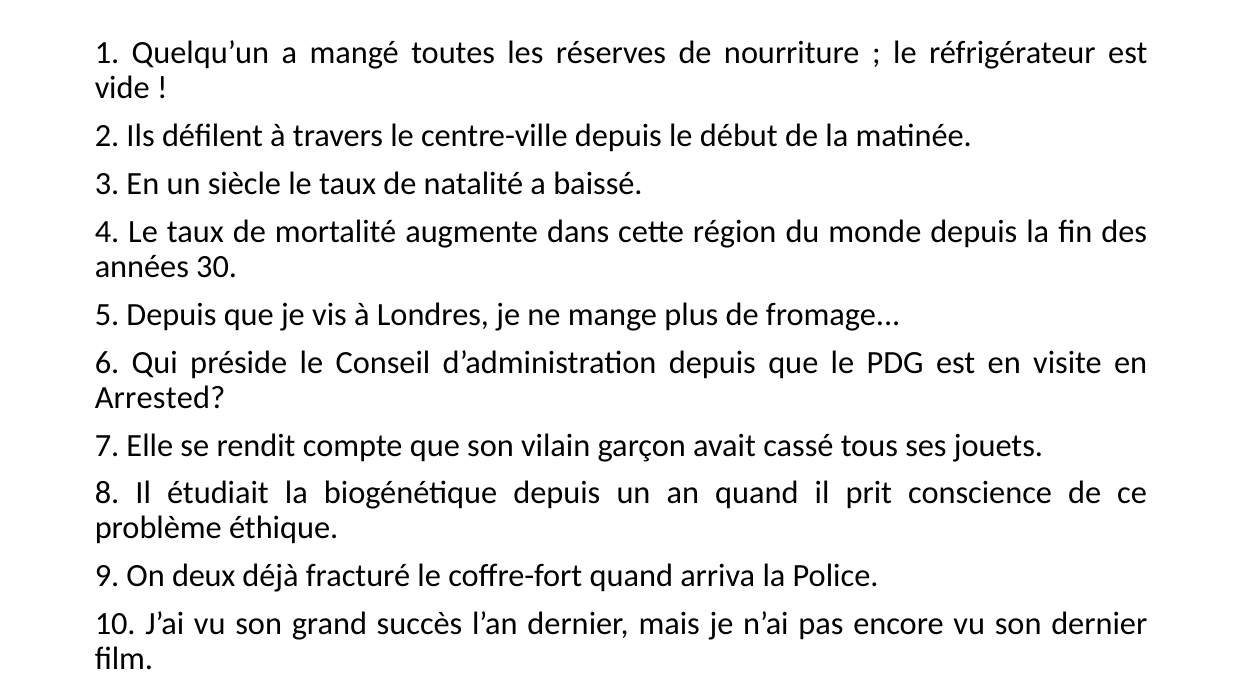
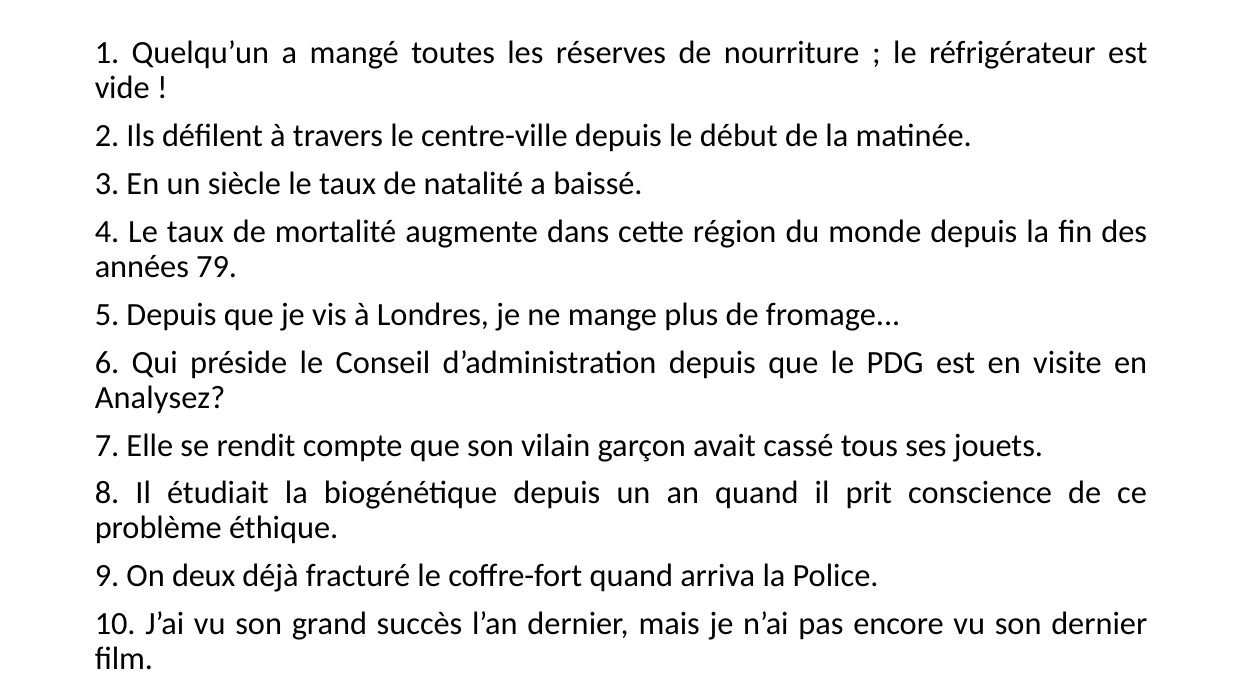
30: 30 -> 79
Arrested: Arrested -> Analysez
